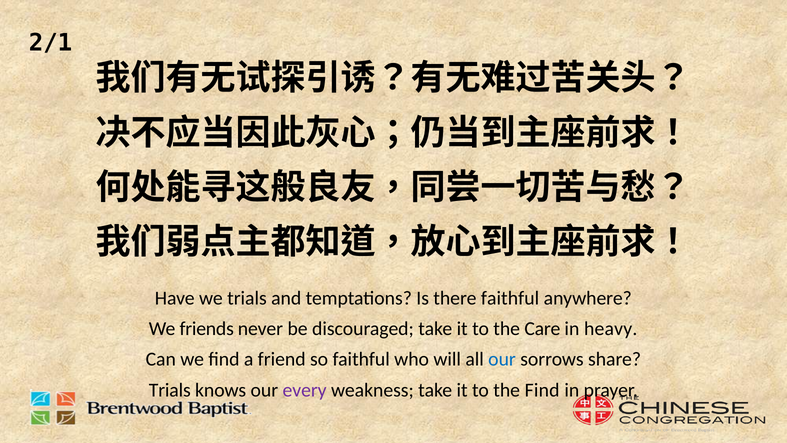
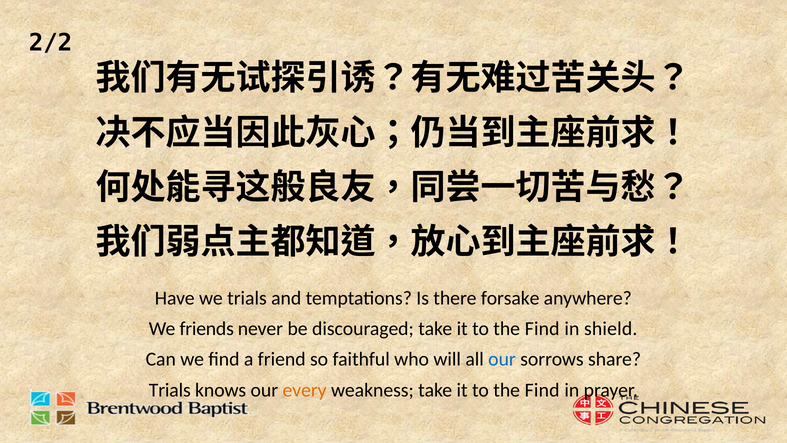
2/1: 2/1 -> 2/2
there faithful: faithful -> forsake
Care at (542, 329): Care -> Find
heavy: heavy -> shield
every colour: purple -> orange
